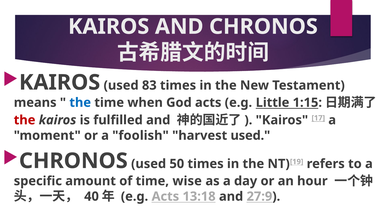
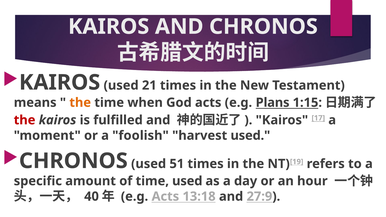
83: 83 -> 21
the at (80, 103) colour: blue -> orange
Little: Little -> Plans
50: 50 -> 51
time wise: wise -> used
